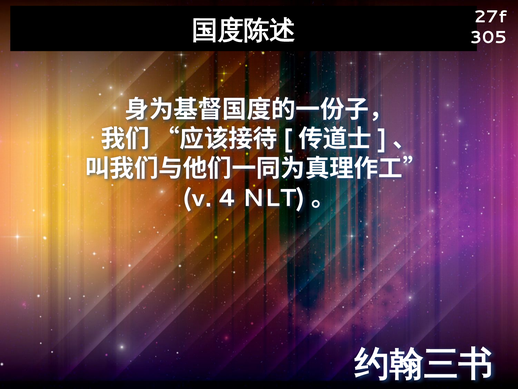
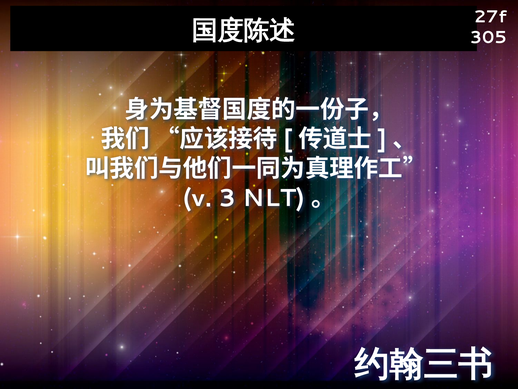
4: 4 -> 3
